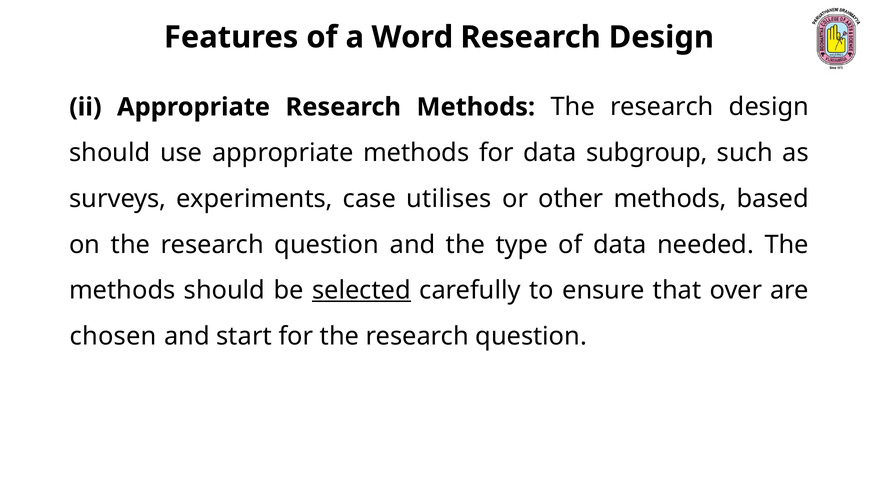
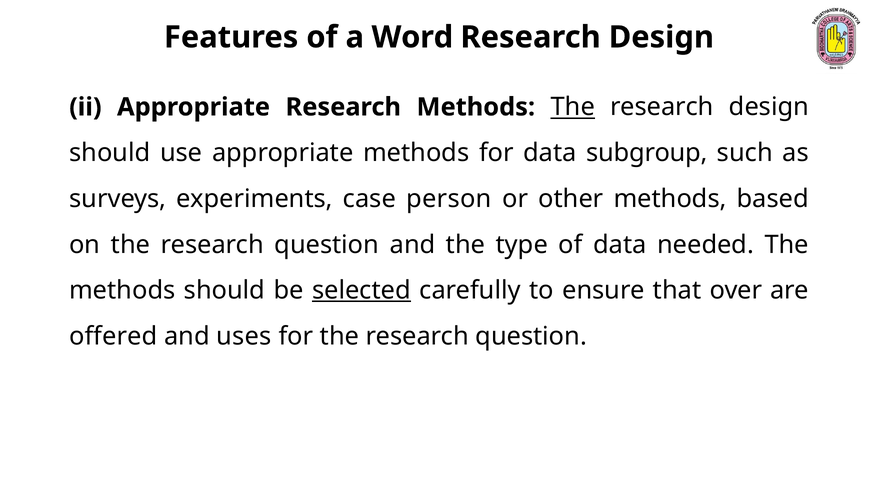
The at (573, 107) underline: none -> present
utilises: utilises -> person
chosen: chosen -> offered
start: start -> uses
